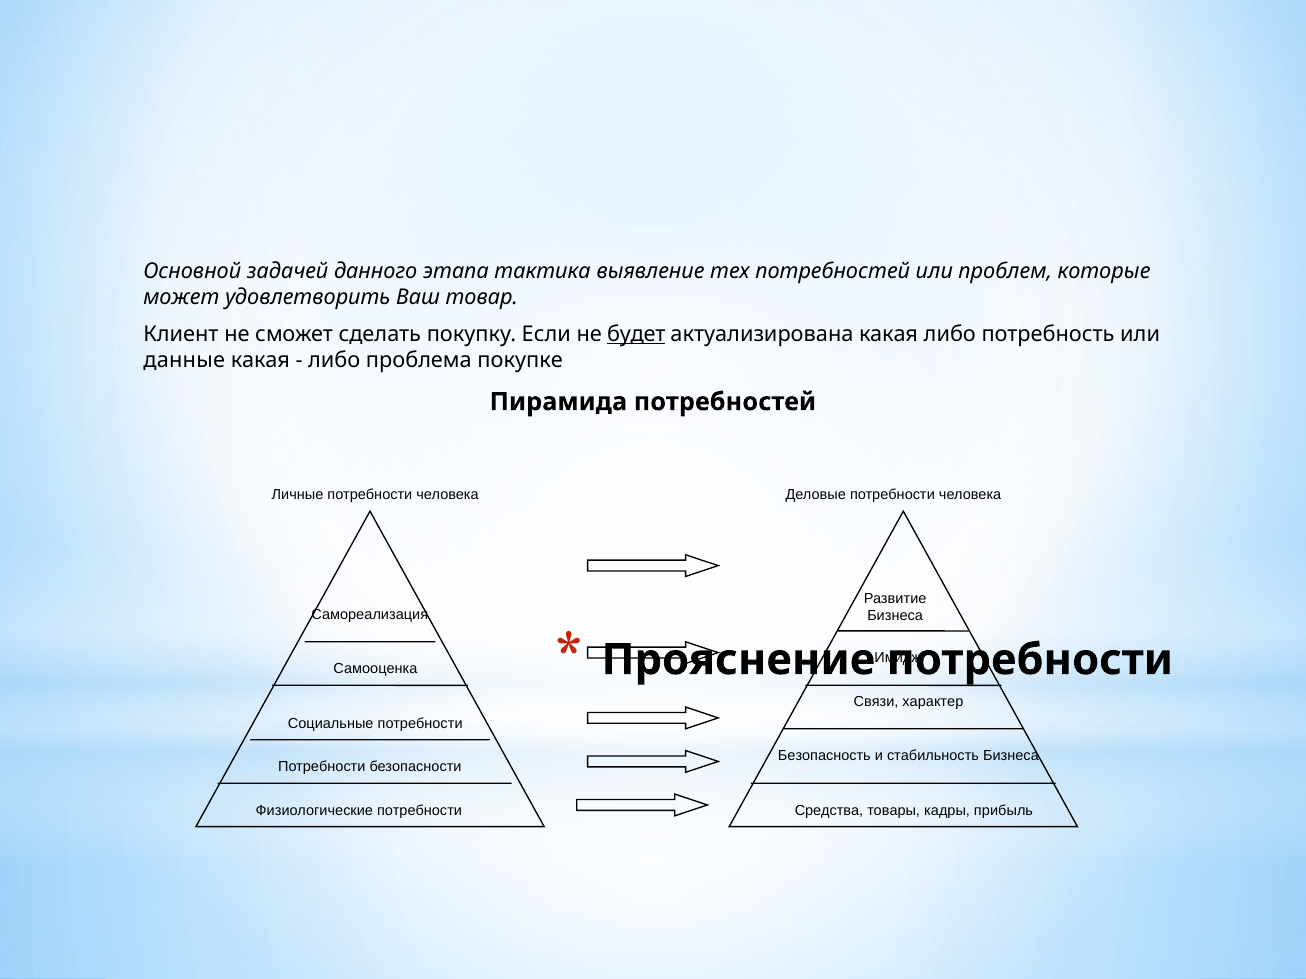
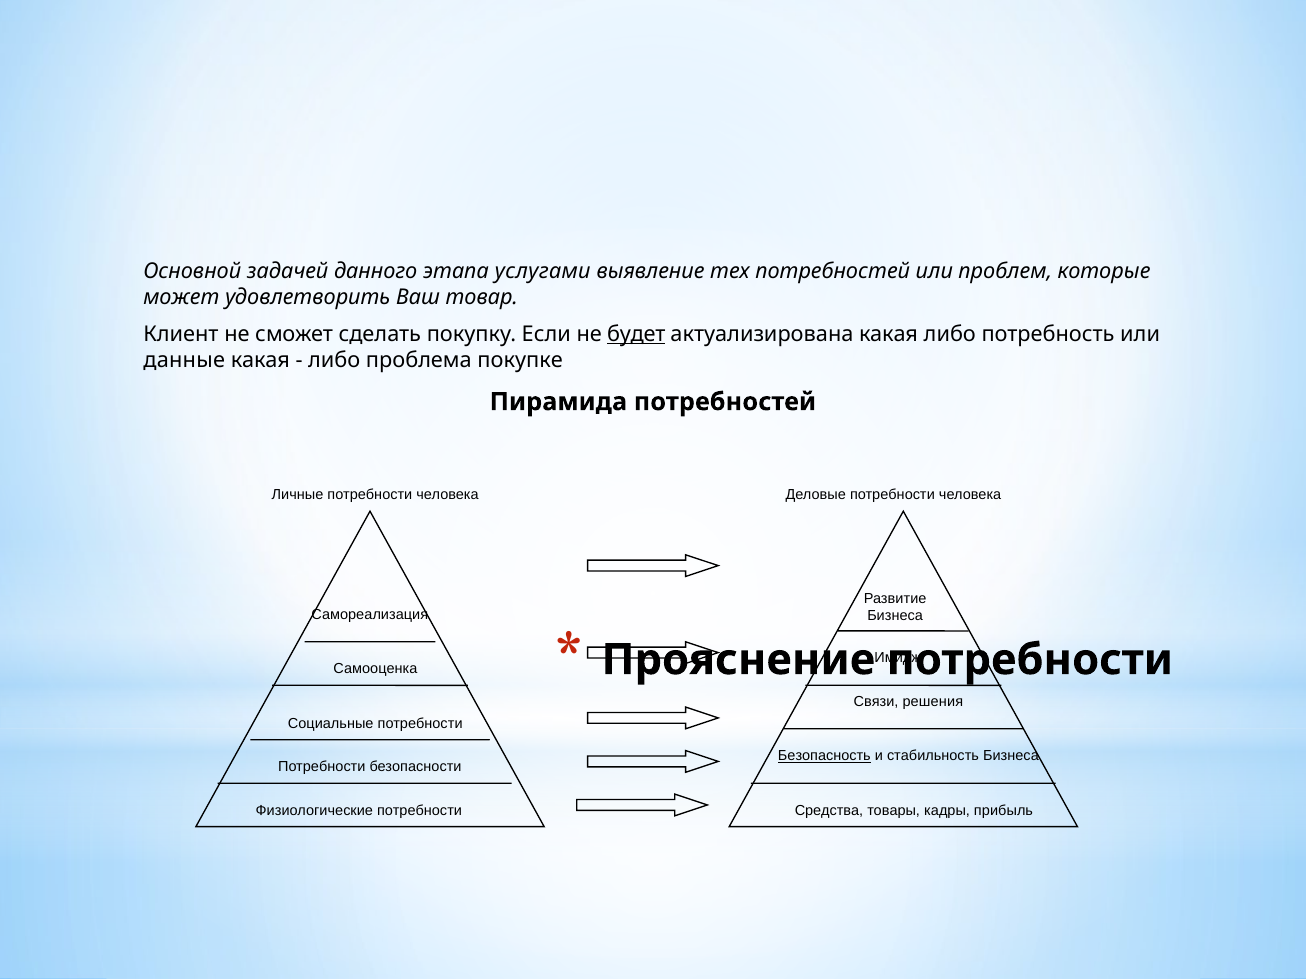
тактика: тактика -> услугами
характер: характер -> решения
Безопасность underline: none -> present
